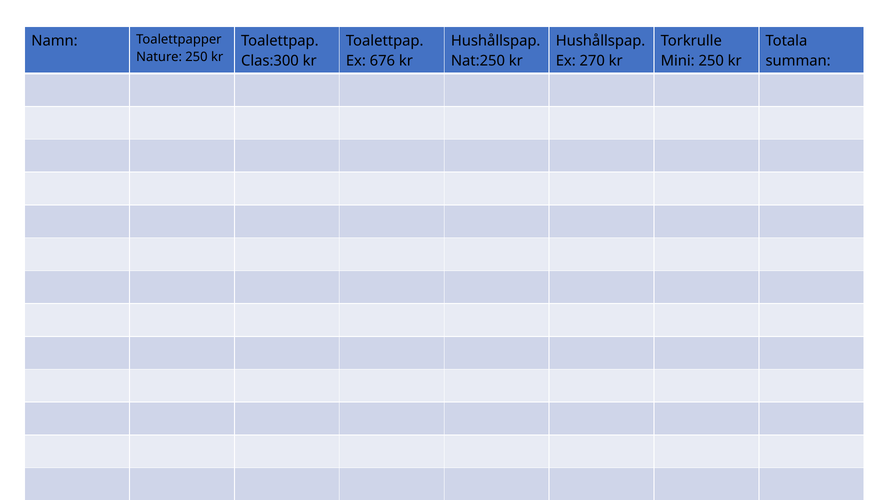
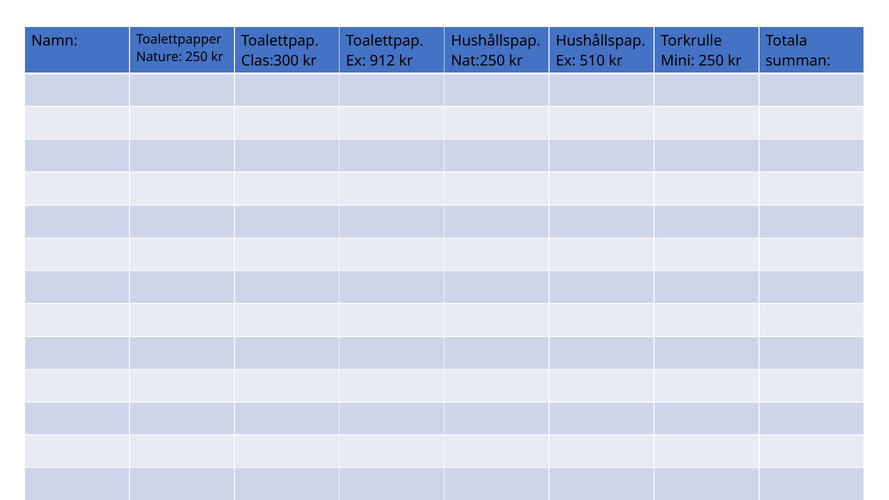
676: 676 -> 912
270: 270 -> 510
